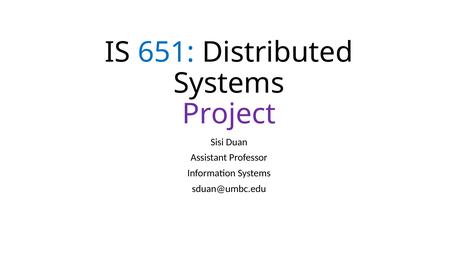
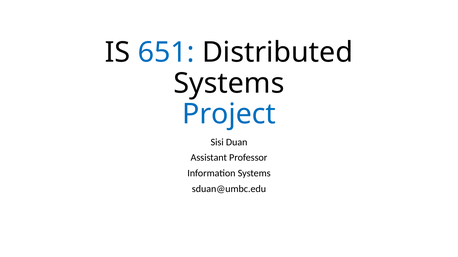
Project colour: purple -> blue
